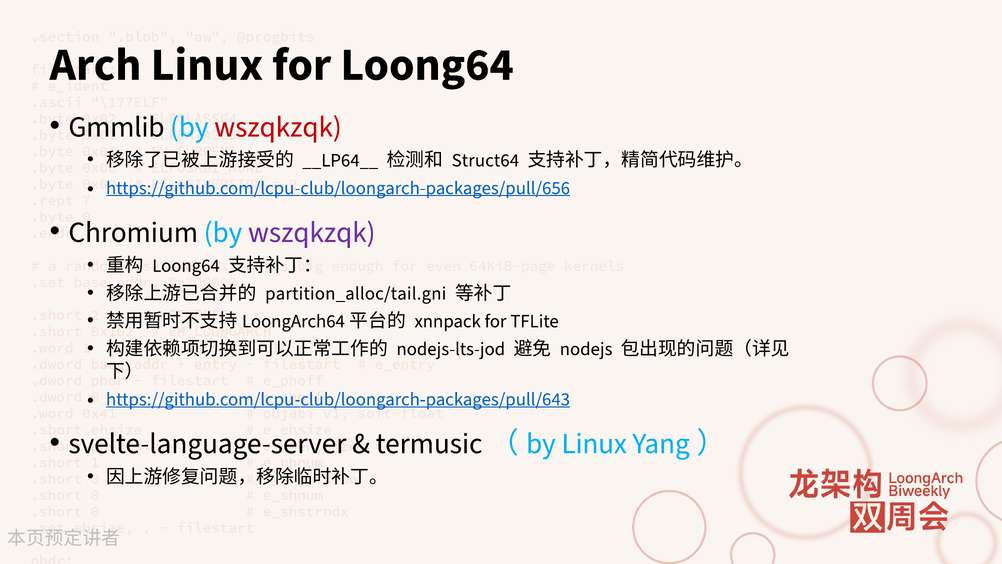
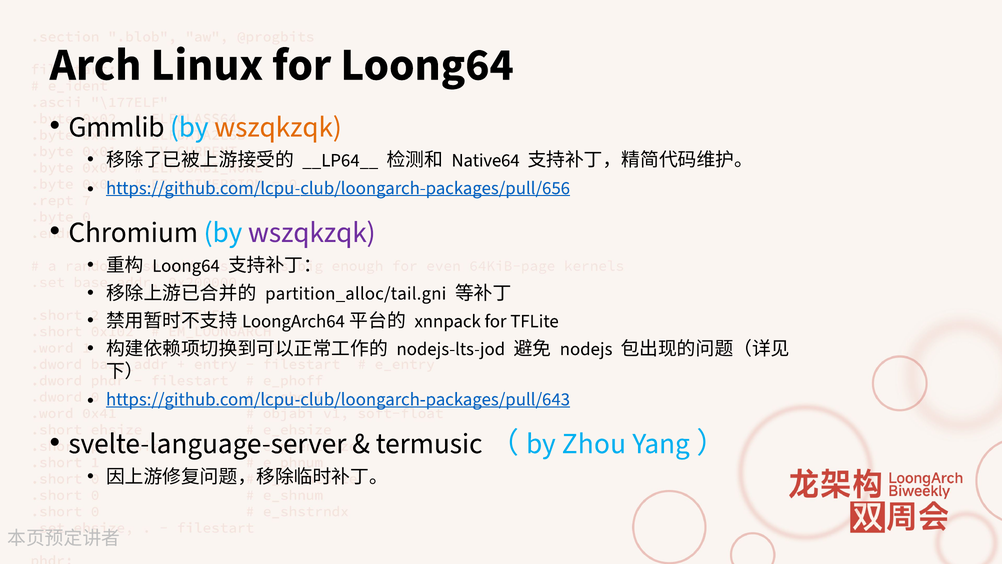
wszqkzqk at (278, 127) colour: red -> orange
Struct64: Struct64 -> Native64
Linux at (594, 443): Linux -> Zhou
